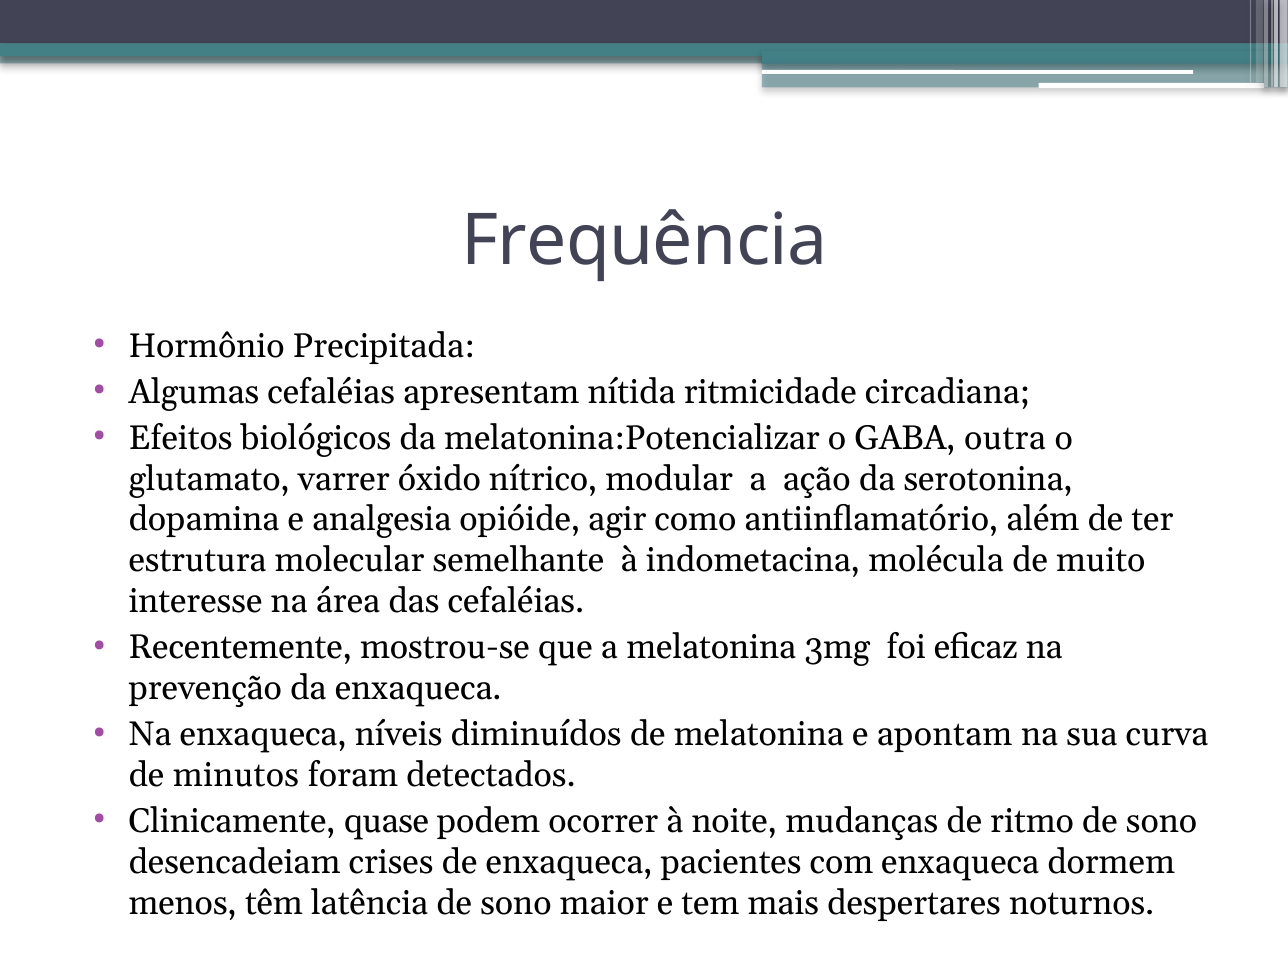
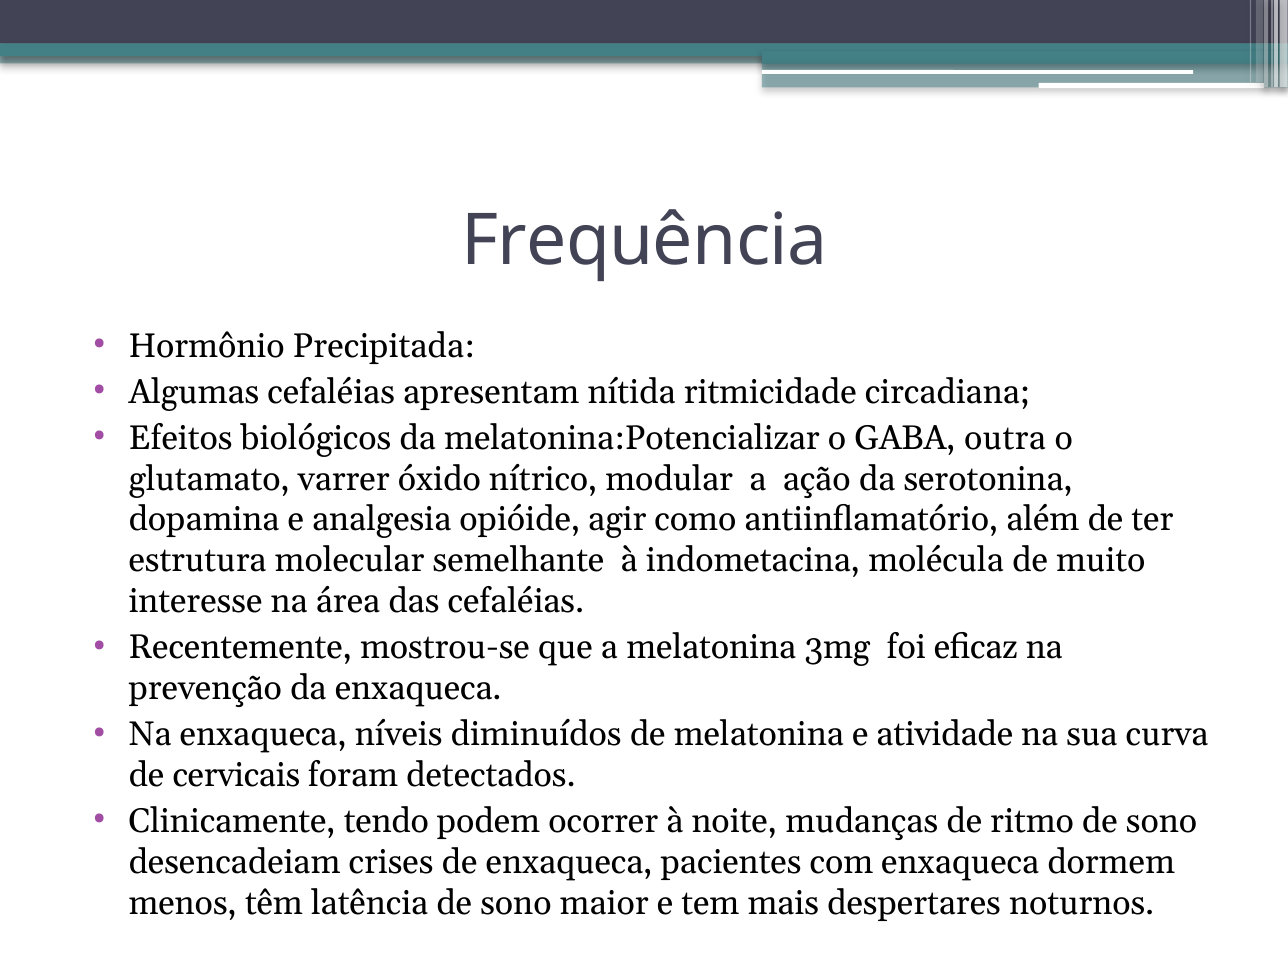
apontam: apontam -> atividade
minutos: minutos -> cervicais
quase: quase -> tendo
